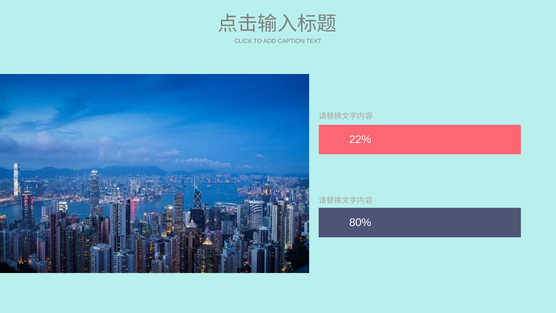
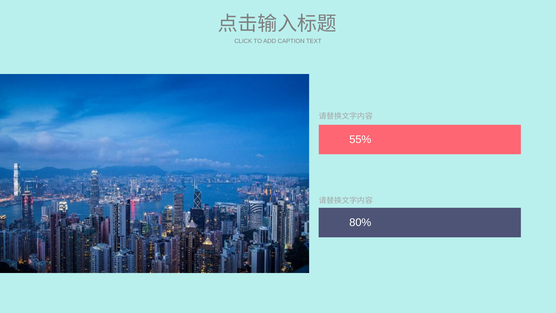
22%: 22% -> 55%
